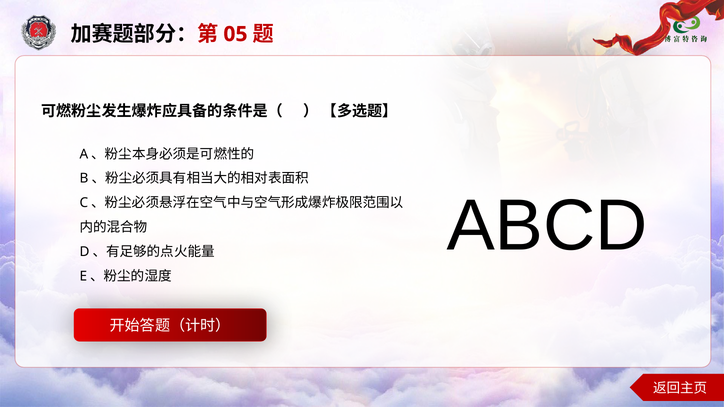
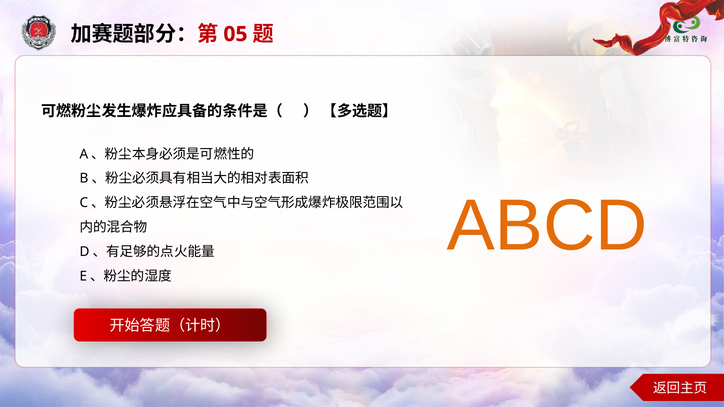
ABCD colour: black -> orange
